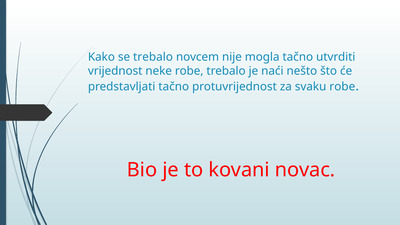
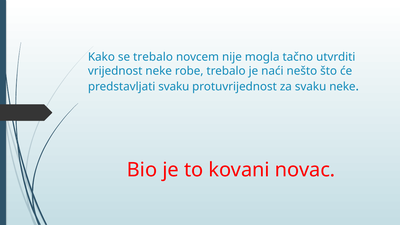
predstavljati tačno: tačno -> svaku
svaku robe: robe -> neke
